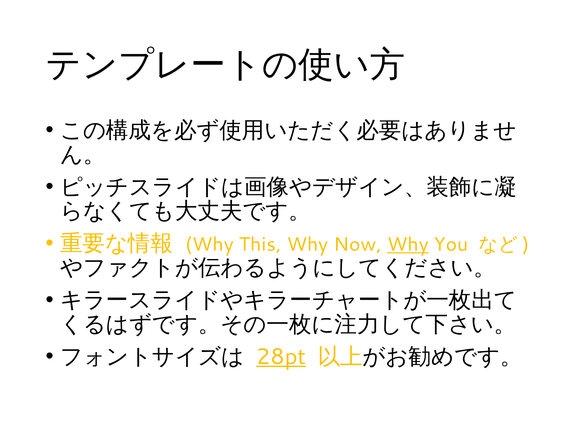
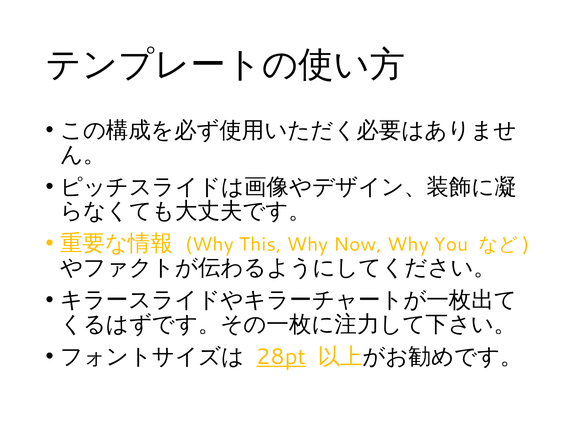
Why at (408, 245) underline: present -> none
